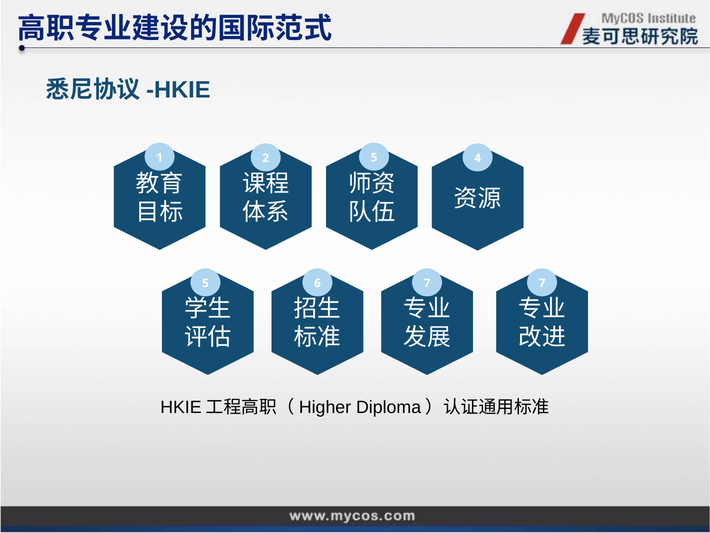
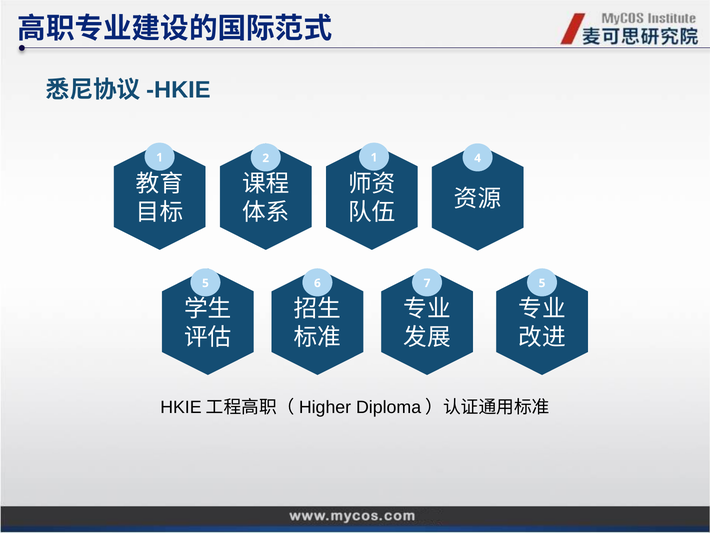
2 5: 5 -> 1
7 7: 7 -> 5
